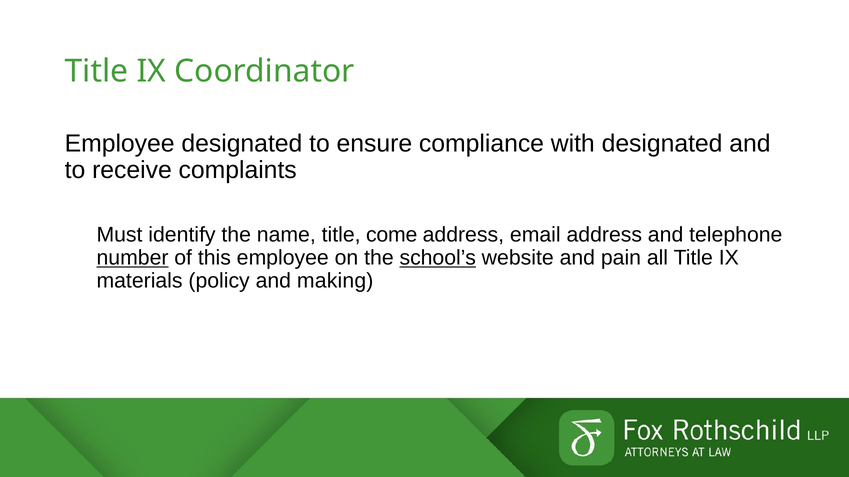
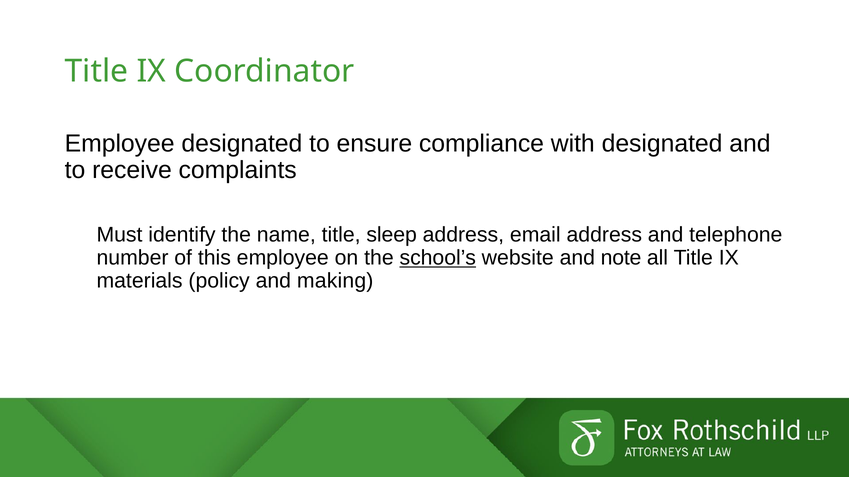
come: come -> sleep
number underline: present -> none
pain: pain -> note
